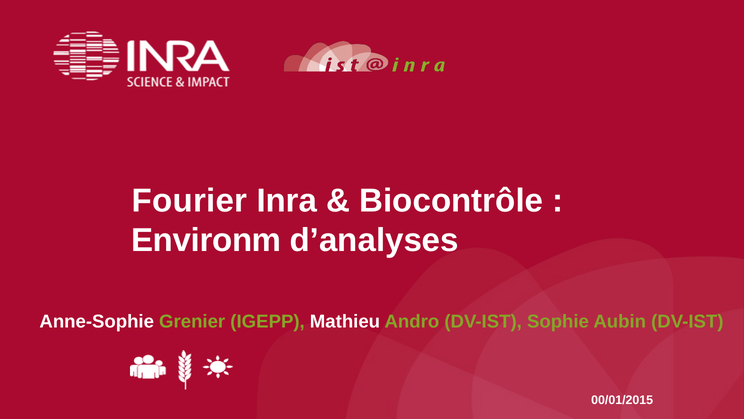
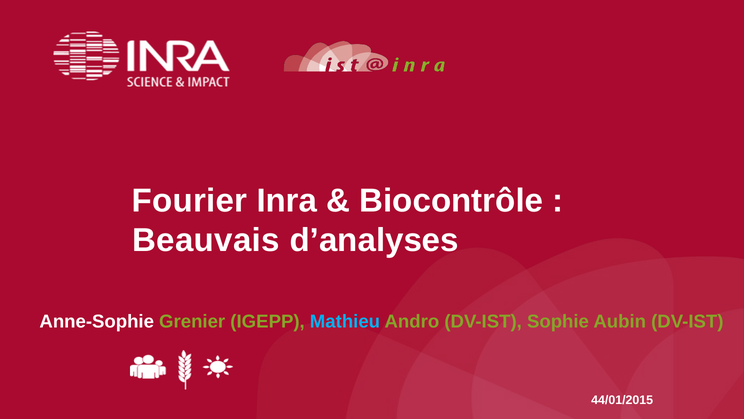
Environm: Environm -> Beauvais
Mathieu colour: white -> light blue
00/01/2015: 00/01/2015 -> 44/01/2015
